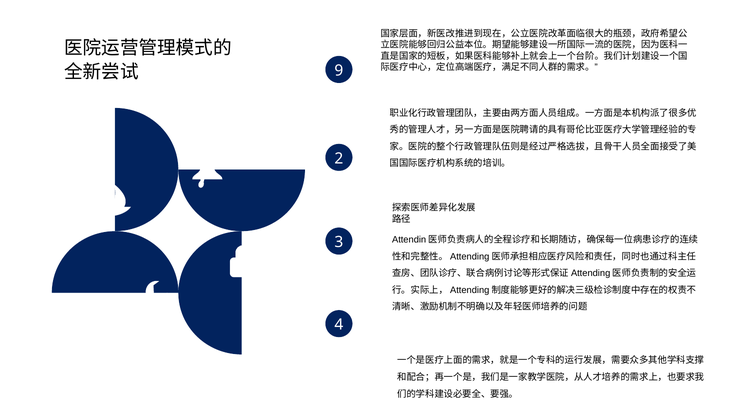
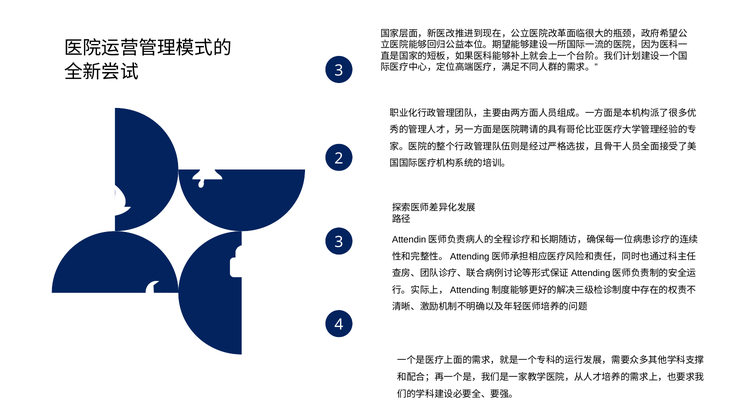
9 at (339, 70): 9 -> 3
